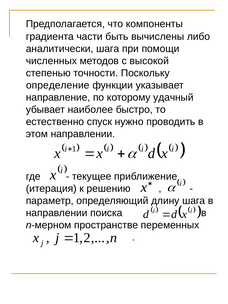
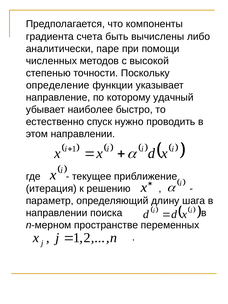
части: части -> счета
аналитически шага: шага -> паре
